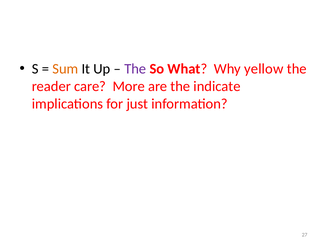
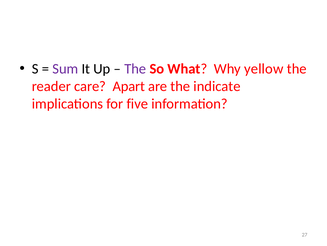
Sum colour: orange -> purple
More: More -> Apart
just: just -> five
